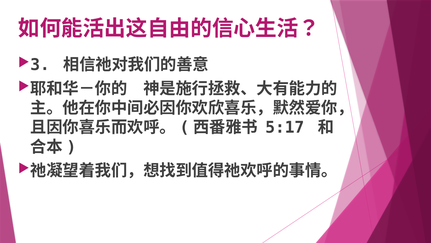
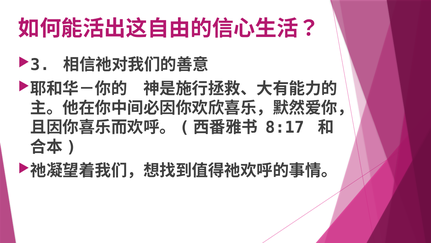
5:17: 5:17 -> 8:17
